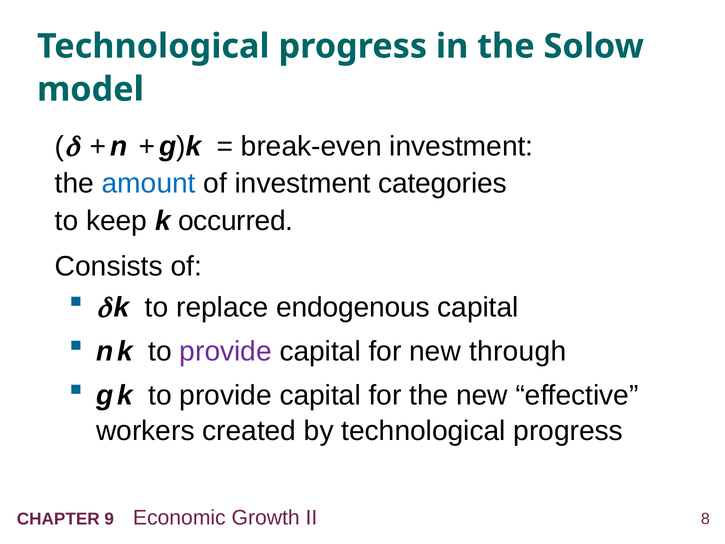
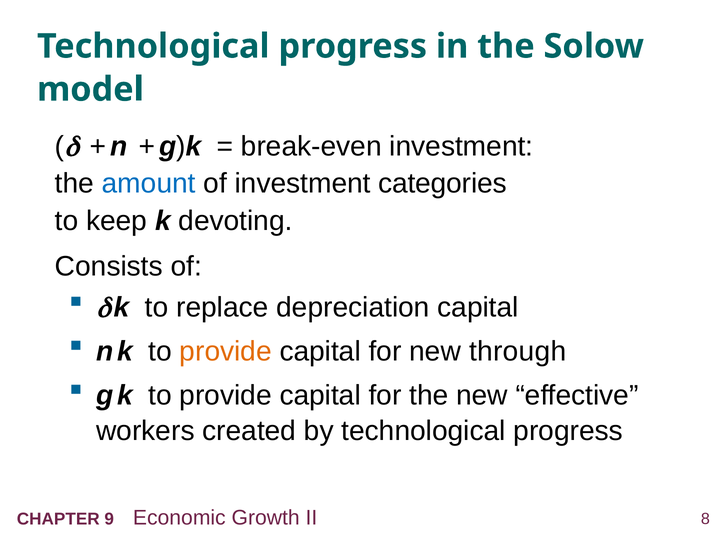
occurred: occurred -> devoting
endogenous: endogenous -> depreciation
provide at (226, 351) colour: purple -> orange
